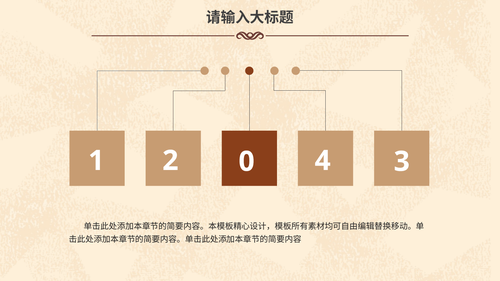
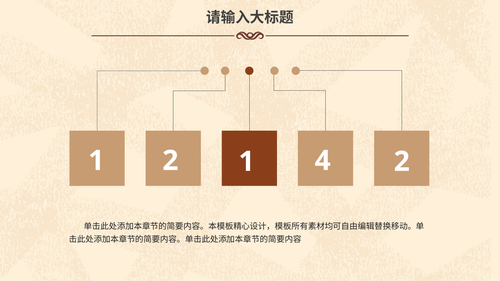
2 0: 0 -> 1
4 3: 3 -> 2
